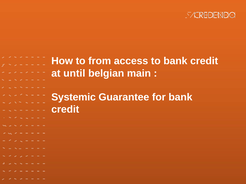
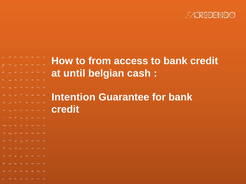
main: main -> cash
Systemic: Systemic -> Intention
